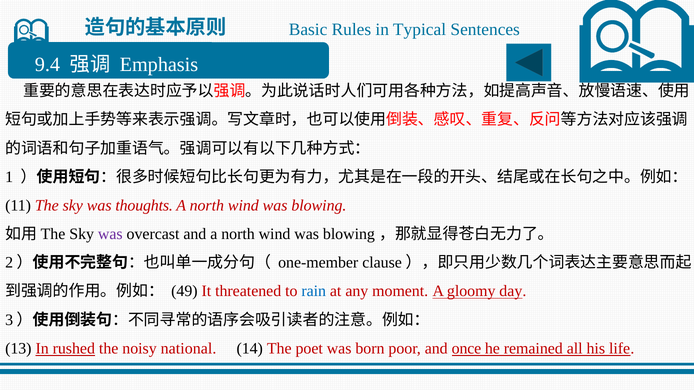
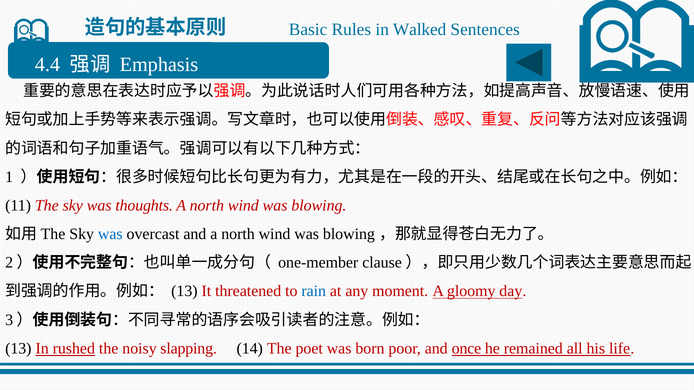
Typical: Typical -> Walked
9.4: 9.4 -> 4.4
was at (110, 234) colour: purple -> blue
49 at (184, 291): 49 -> 13
national: national -> slapping
